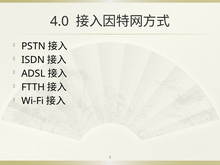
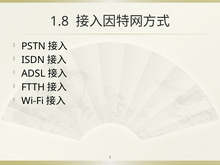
4.0: 4.0 -> 1.8
